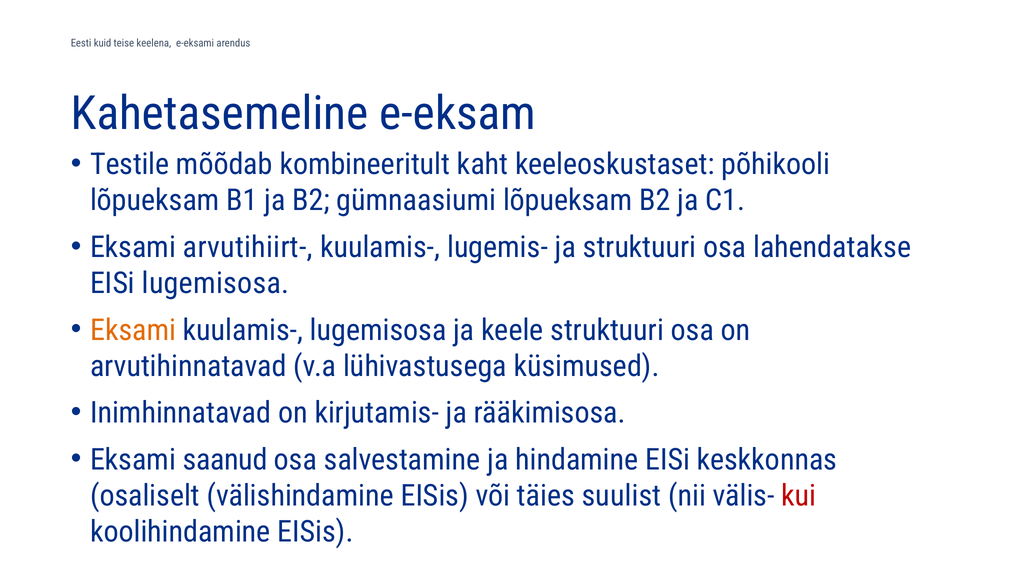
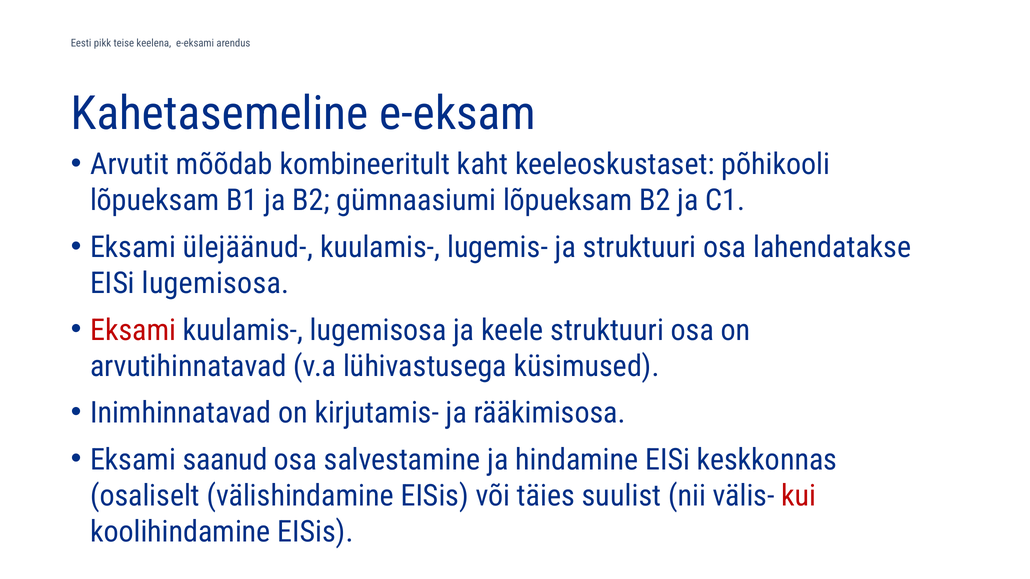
kuid: kuid -> pikk
Testile: Testile -> Arvutit
arvutihiirt-: arvutihiirt- -> ülejäänud-
Eksami at (133, 330) colour: orange -> red
